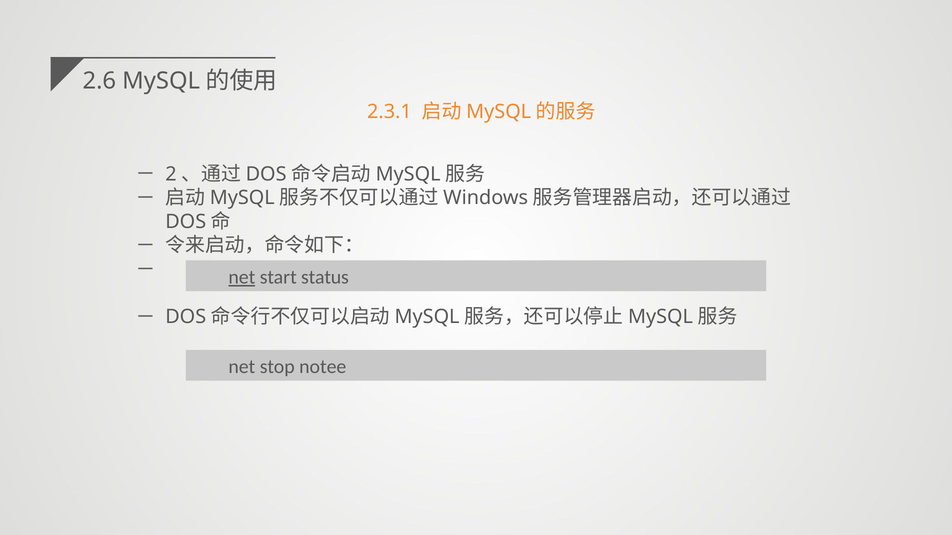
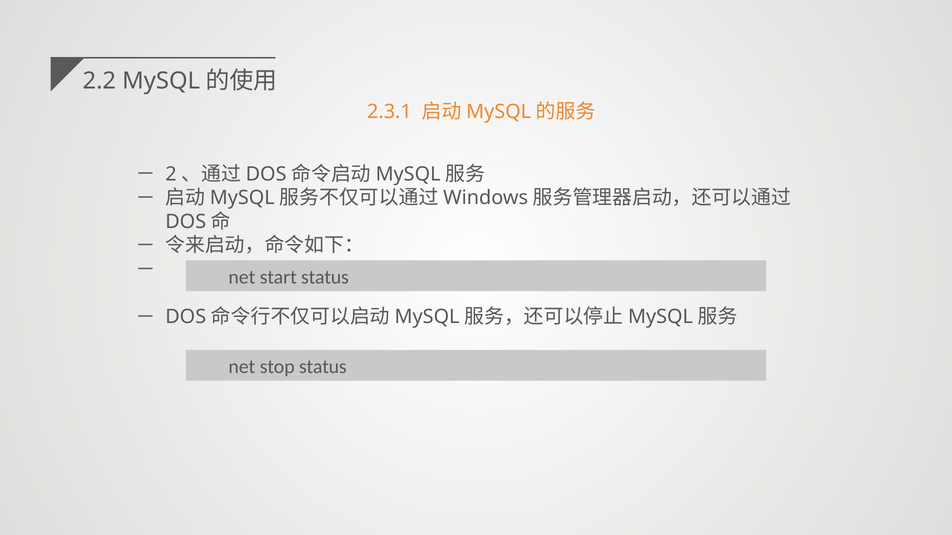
2.6: 2.6 -> 2.2
net at (242, 277) underline: present -> none
stop notee: notee -> status
